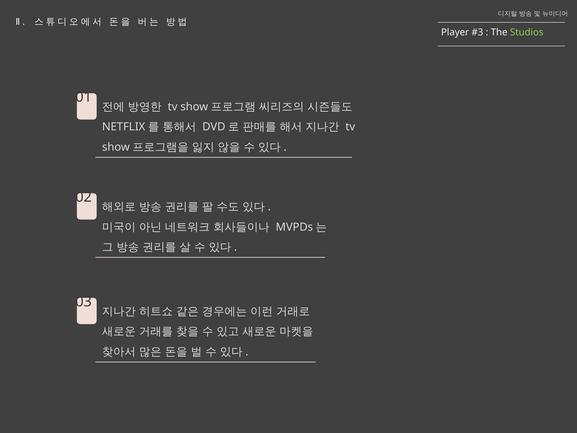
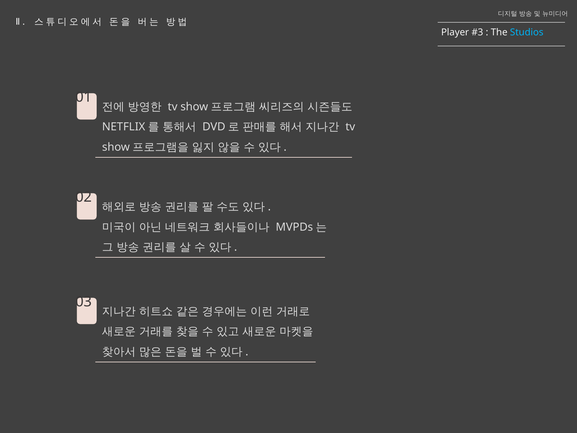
Studios colour: light green -> light blue
